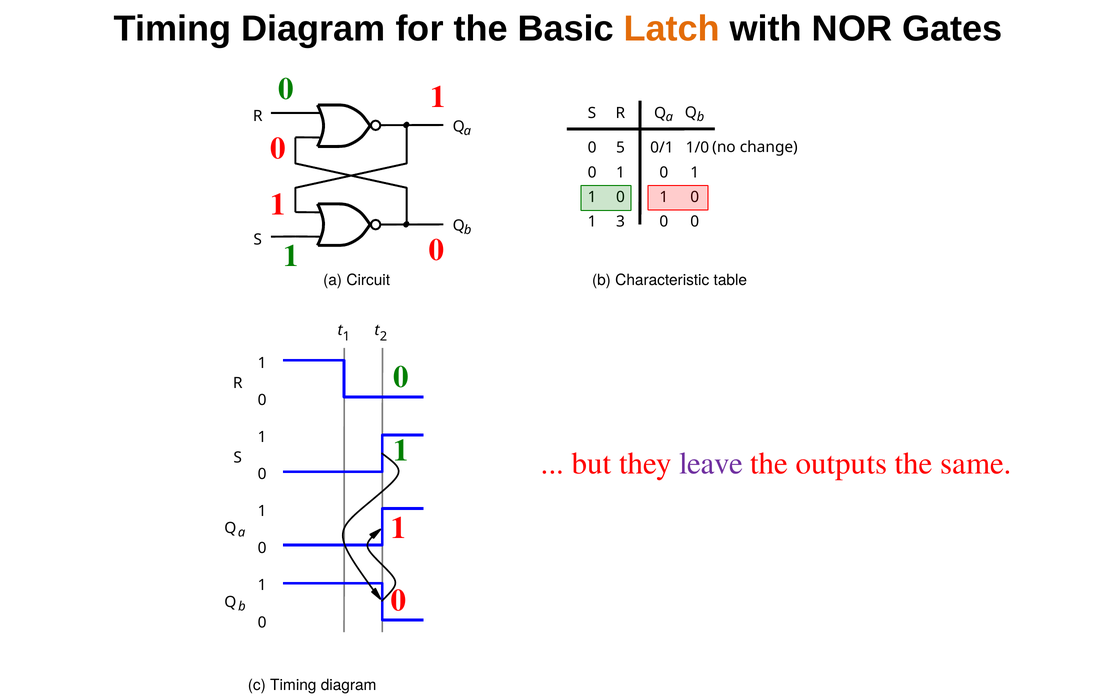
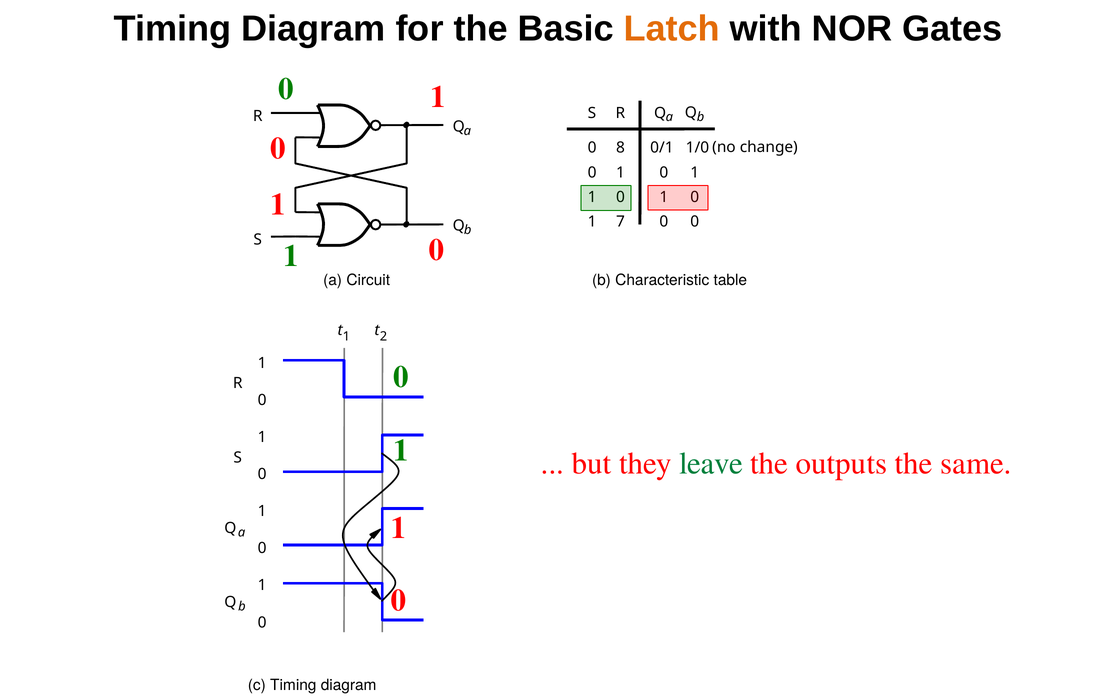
0 5: 5 -> 8
1 3: 3 -> 7
leave colour: purple -> green
